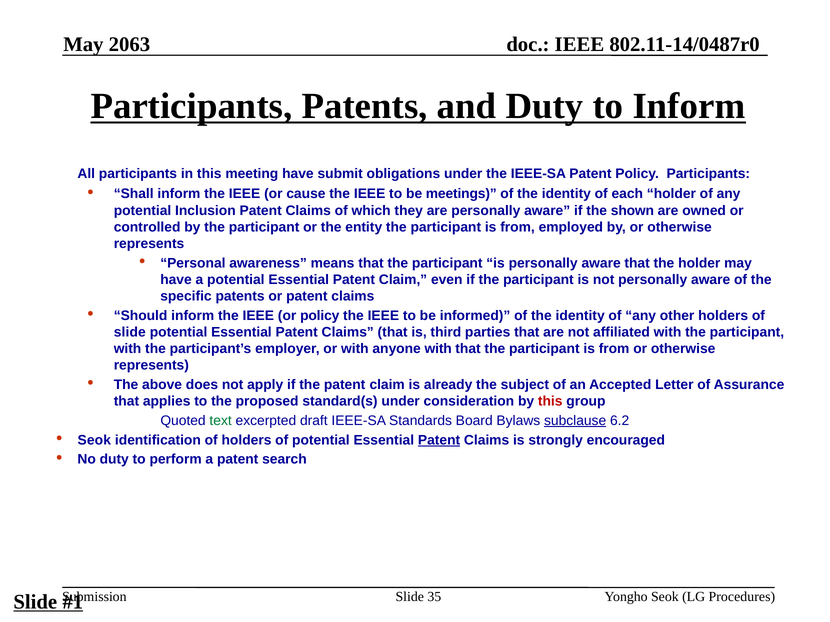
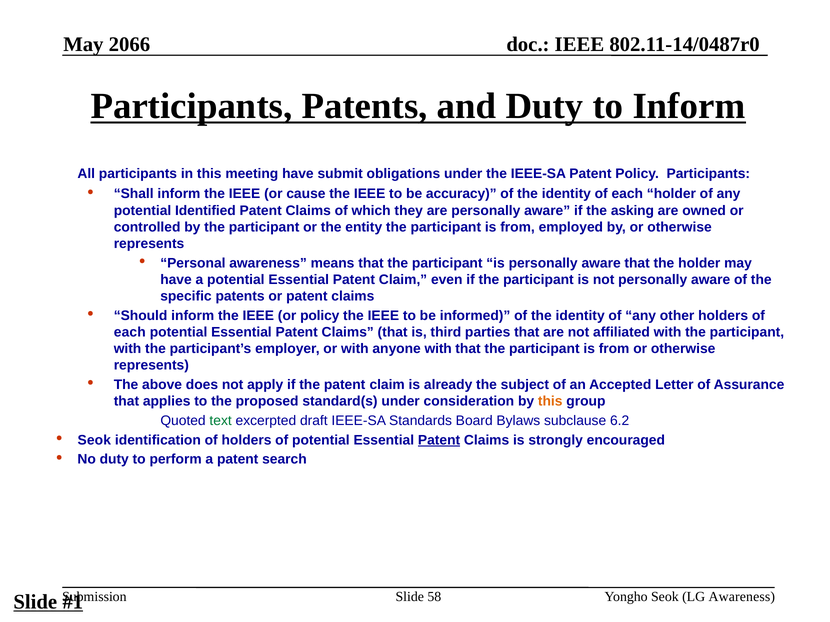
2063: 2063 -> 2066
meetings: meetings -> accuracy
Inclusion: Inclusion -> Identified
shown: shown -> asking
slide at (130, 332): slide -> each
this at (550, 402) colour: red -> orange
subclause underline: present -> none
35: 35 -> 58
LG Procedures: Procedures -> Awareness
